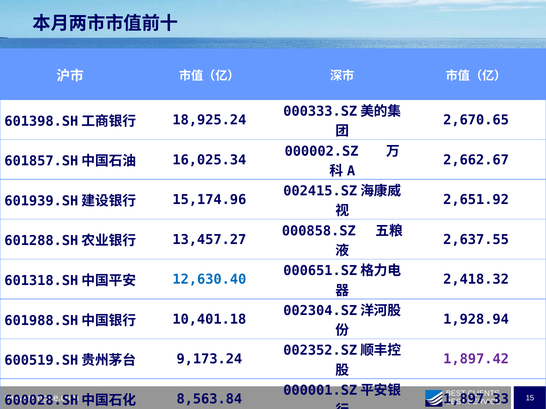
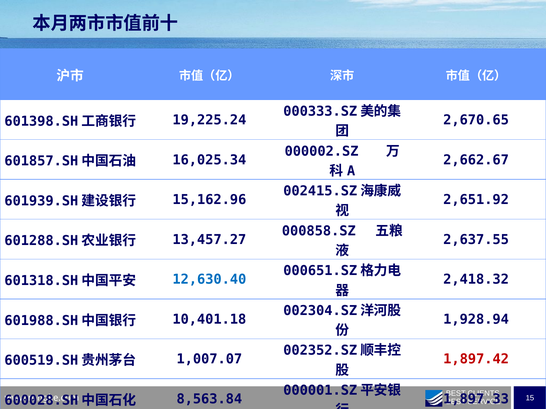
18,925.24: 18,925.24 -> 19,225.24
15,174.96: 15,174.96 -> 15,162.96
1,897.42 colour: purple -> red
9,173.24: 9,173.24 -> 1,007.07
